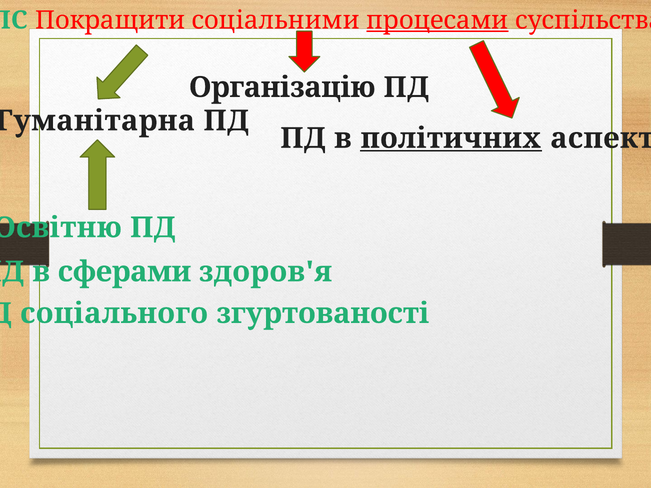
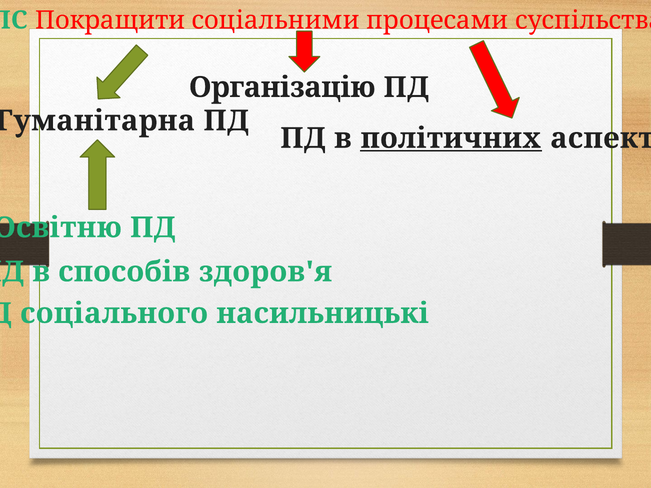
процесами underline: present -> none
сферами: сферами -> способів
згуртованості: згуртованості -> насильницькі
